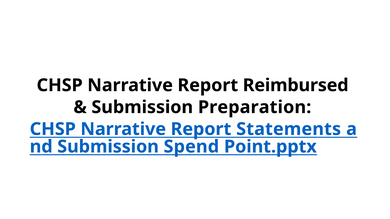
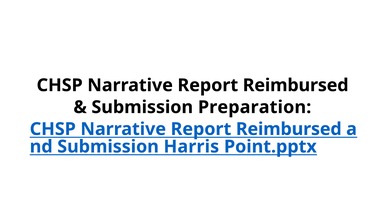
Statements at (289, 129): Statements -> Reimbursed
Spend: Spend -> Harris
